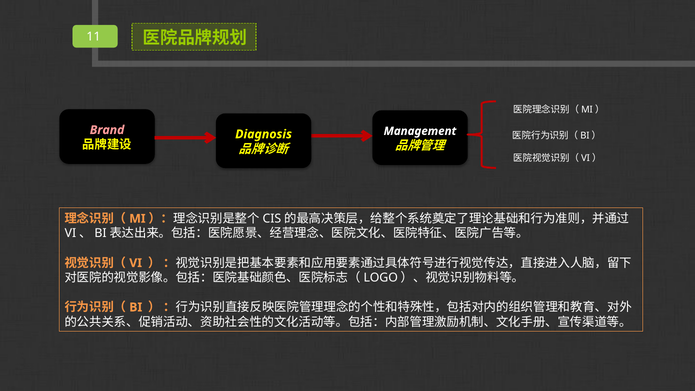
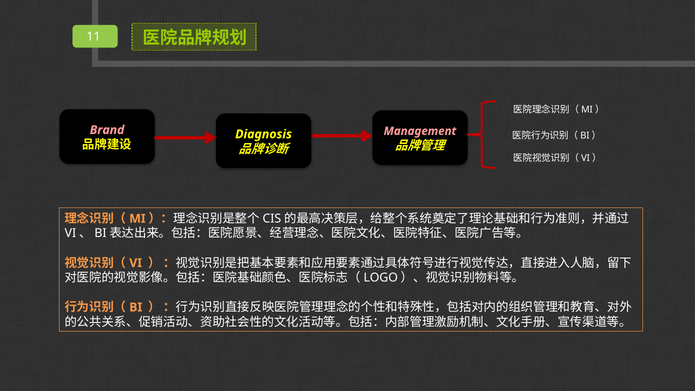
Management colour: white -> pink
